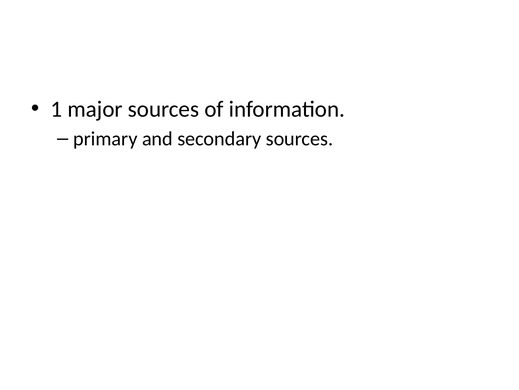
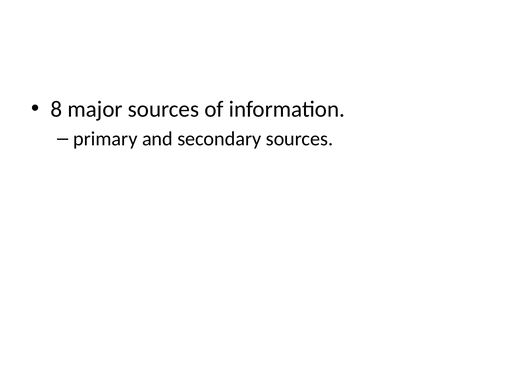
1: 1 -> 8
